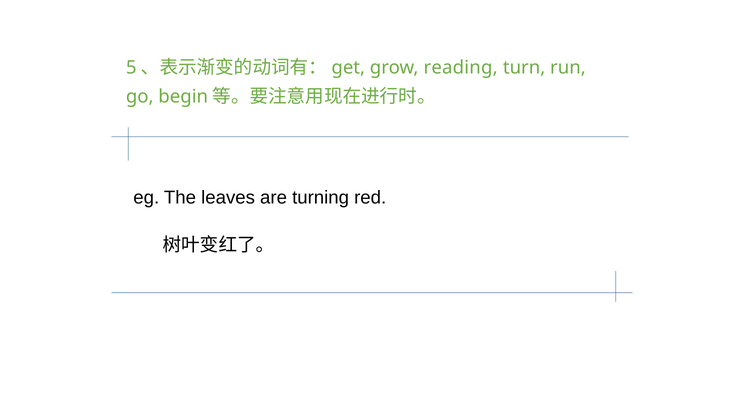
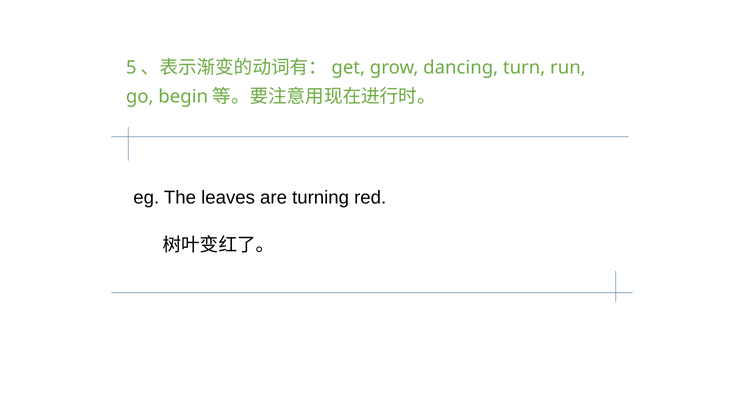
reading: reading -> dancing
